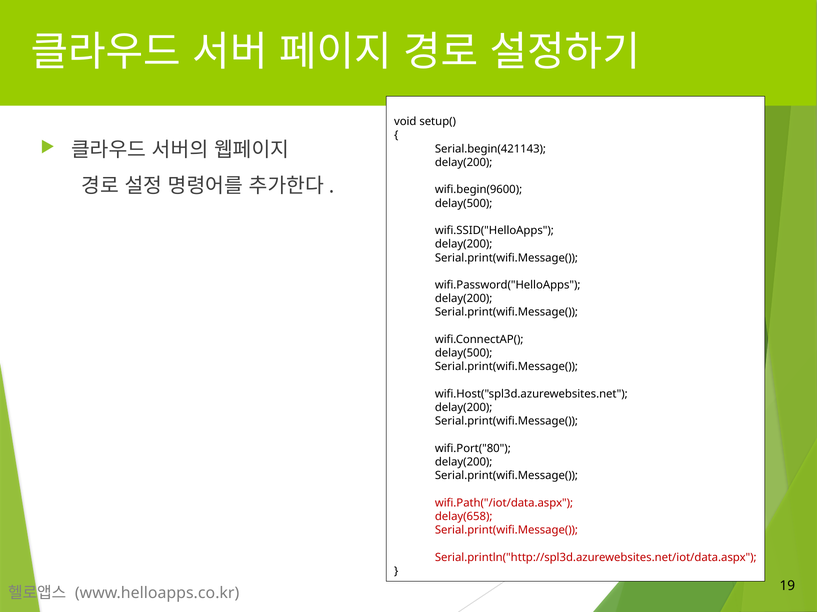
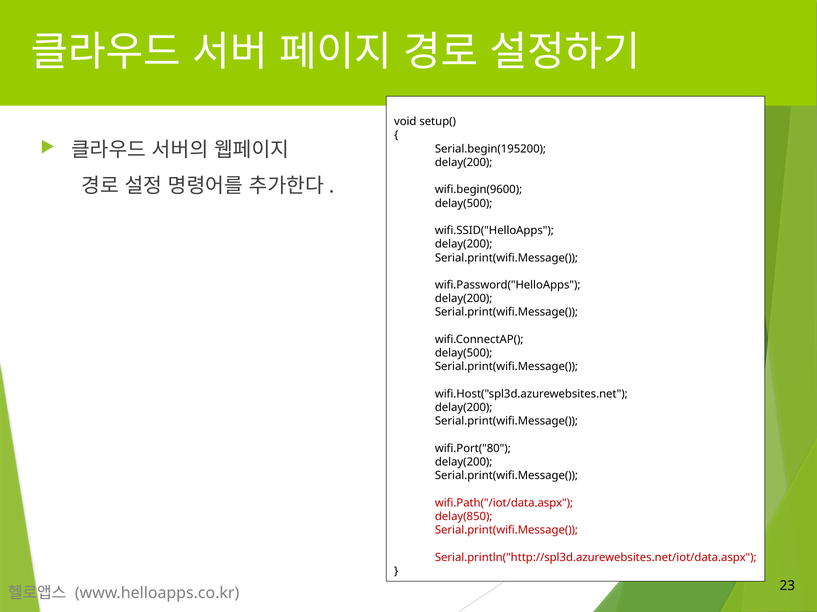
Serial.begin(421143: Serial.begin(421143 -> Serial.begin(195200
delay(658: delay(658 -> delay(850
19: 19 -> 23
